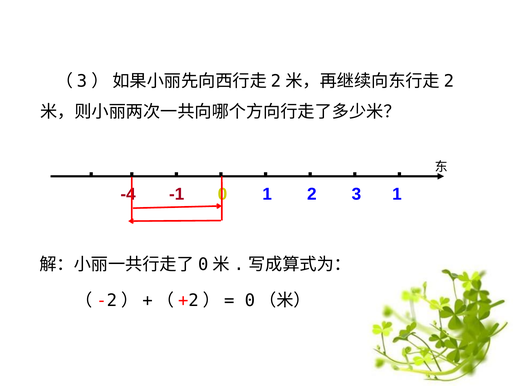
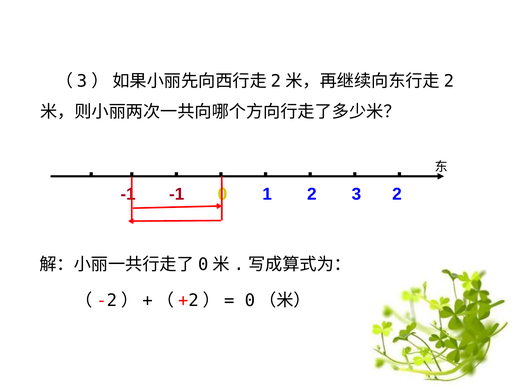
-4 at (128, 194): -4 -> -1
3 1: 1 -> 2
